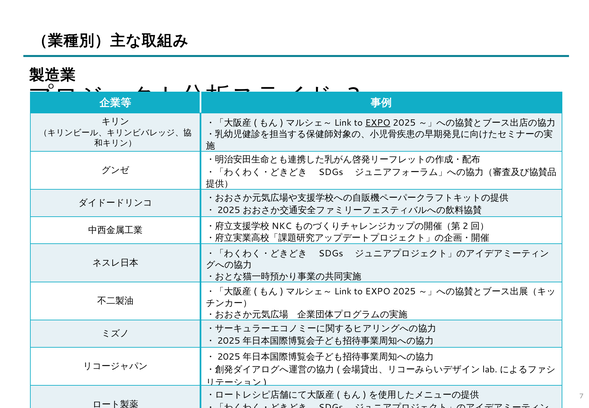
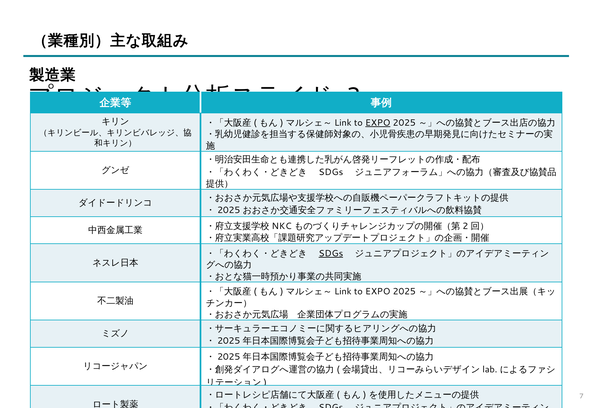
SDGs at (331, 253) underline: none -> present
